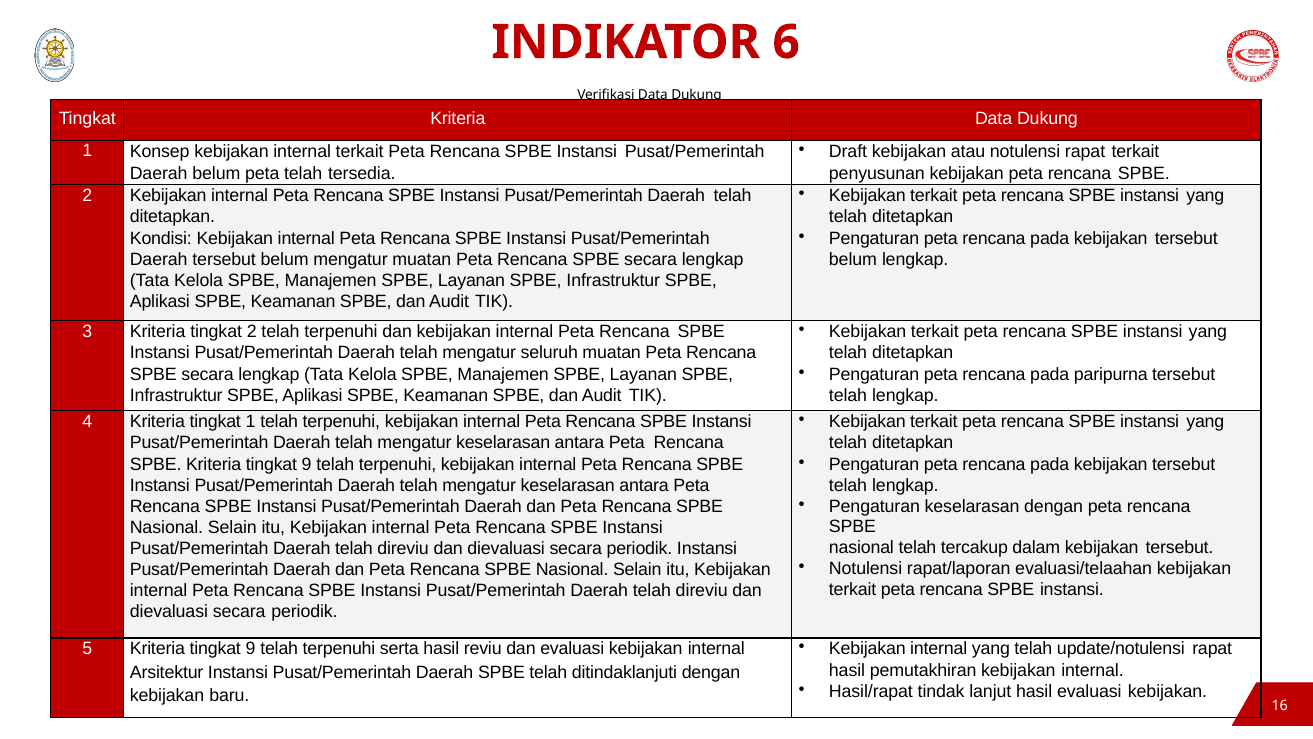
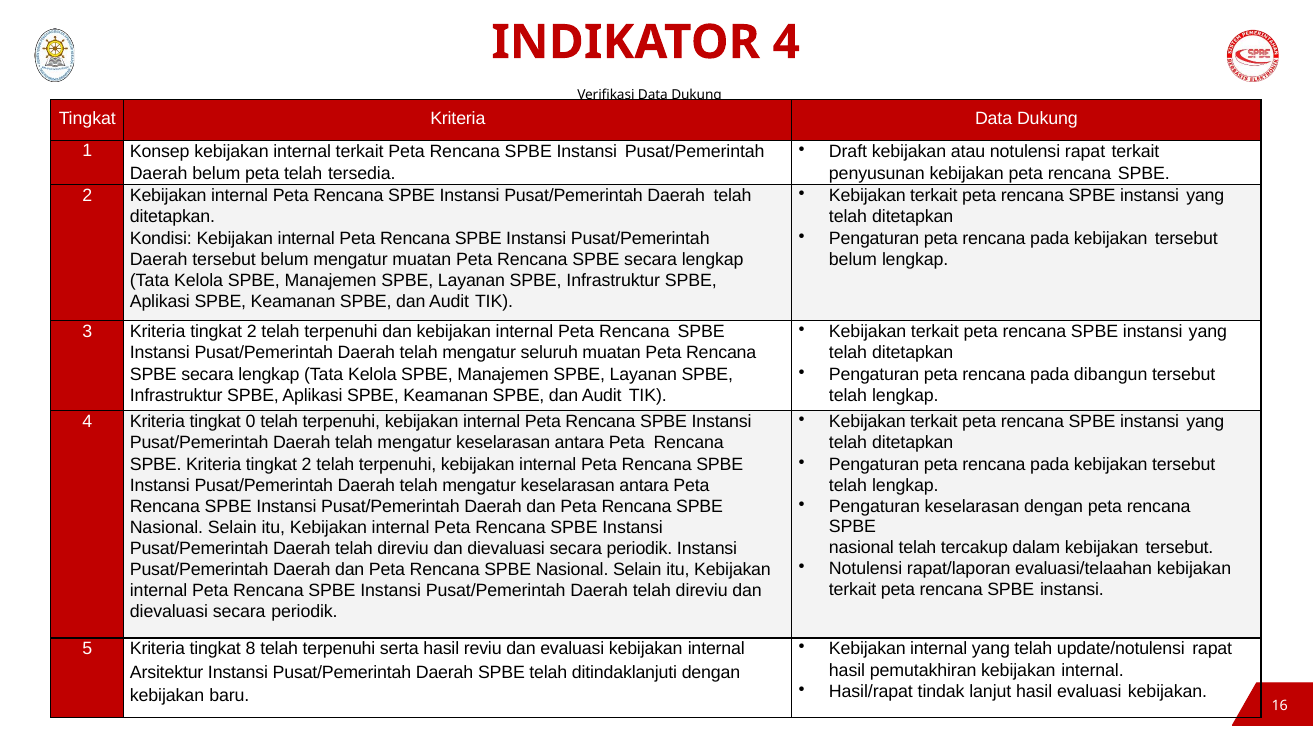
INDIKATOR 6: 6 -> 4
paripurna: paripurna -> dibangun
tingkat 1: 1 -> 0
SPBE Kriteria tingkat 9: 9 -> 2
5 Kriteria tingkat 9: 9 -> 8
